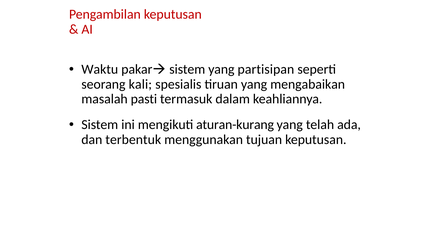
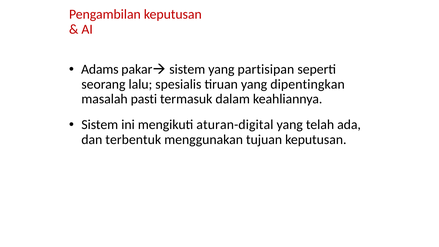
Waktu: Waktu -> Adams
kali: kali -> lalu
mengabaikan: mengabaikan -> dipentingkan
aturan-kurang: aturan-kurang -> aturan-digital
